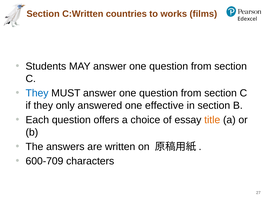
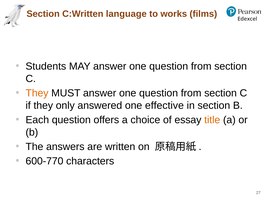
countries: countries -> language
They at (37, 93) colour: blue -> orange
600-709: 600-709 -> 600-770
